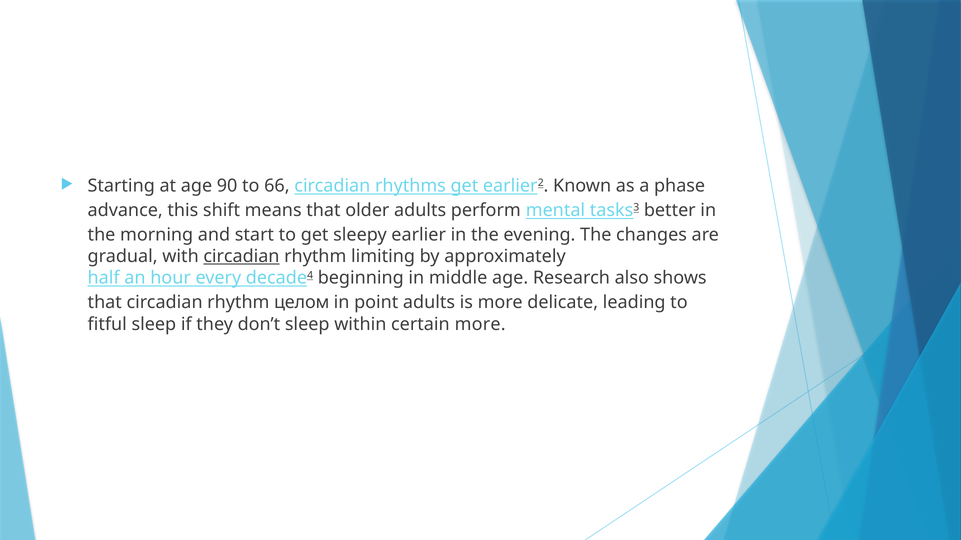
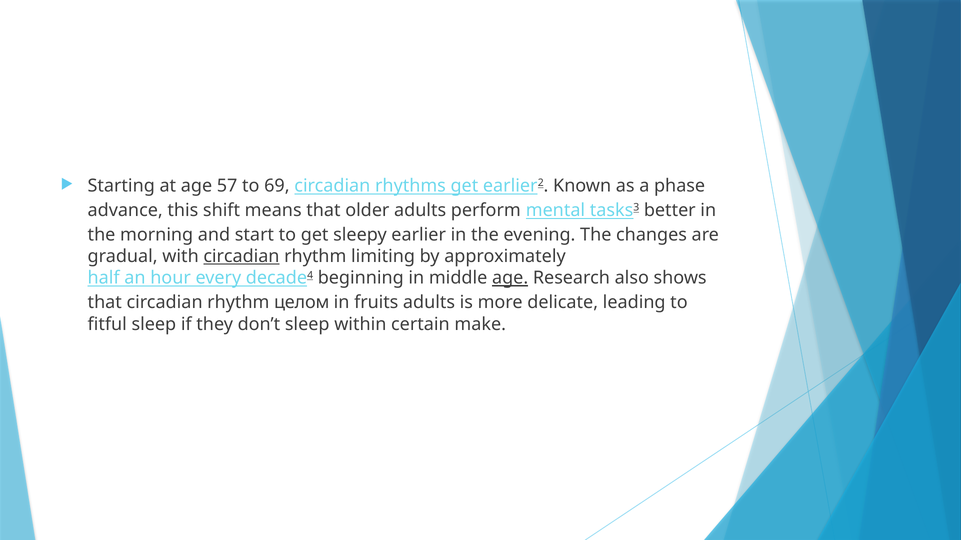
90: 90 -> 57
66: 66 -> 69
age at (510, 278) underline: none -> present
point: point -> fruits
certain more: more -> make
